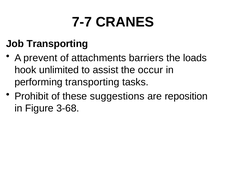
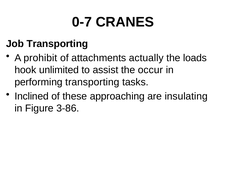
7-7: 7-7 -> 0-7
prevent: prevent -> prohibit
barriers: barriers -> actually
Prohibit: Prohibit -> Inclined
suggestions: suggestions -> approaching
reposition: reposition -> insulating
3-68: 3-68 -> 3-86
